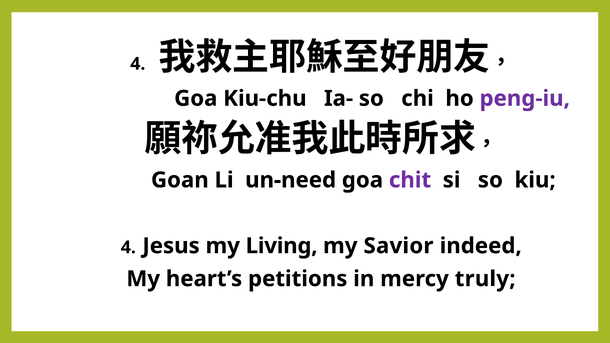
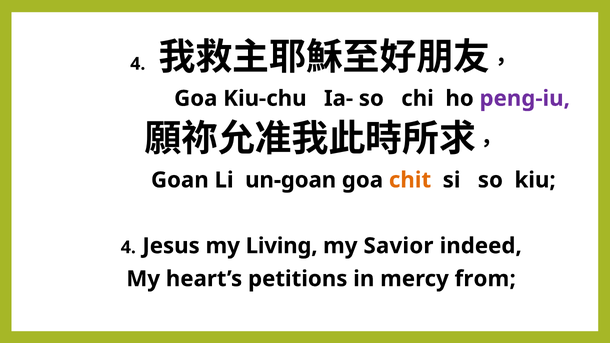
un-need: un-need -> un-goan
chit colour: purple -> orange
truly: truly -> from
